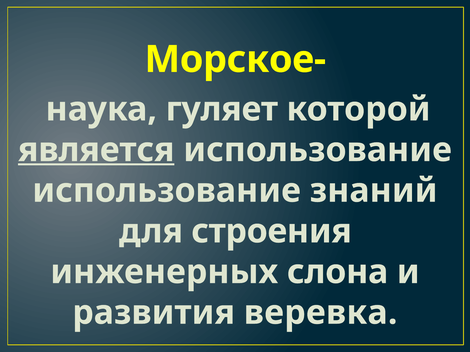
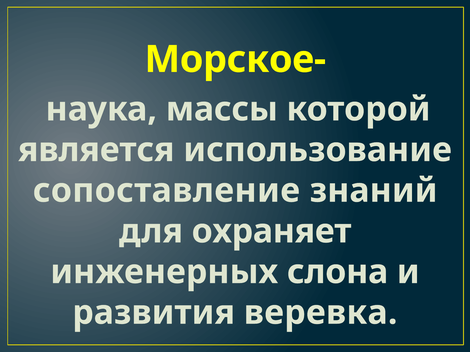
гуляет: гуляет -> массы
является underline: present -> none
использование at (167, 191): использование -> сопоставление
строения: строения -> охраняет
